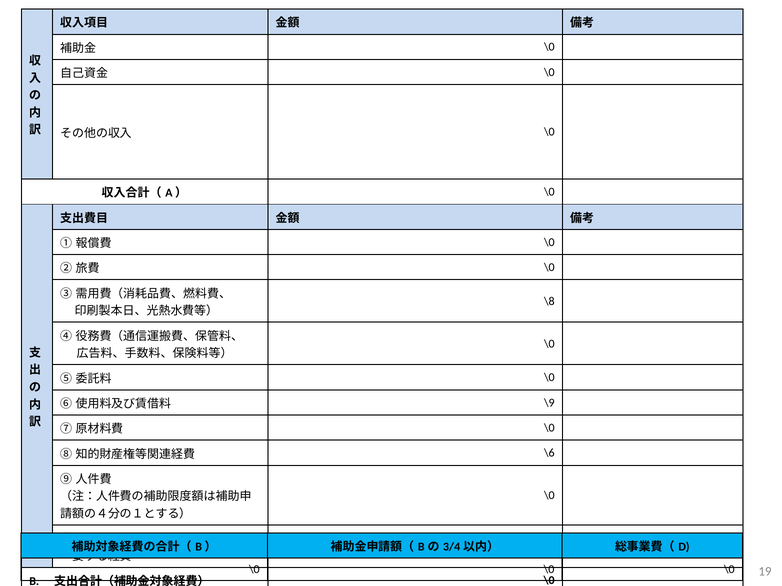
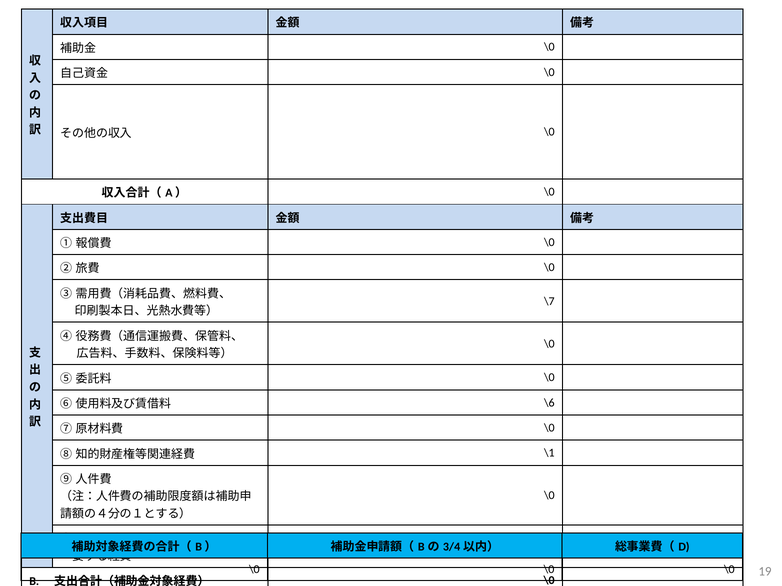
\8: \8 -> \7
\9: \9 -> \6
\6: \6 -> \1
